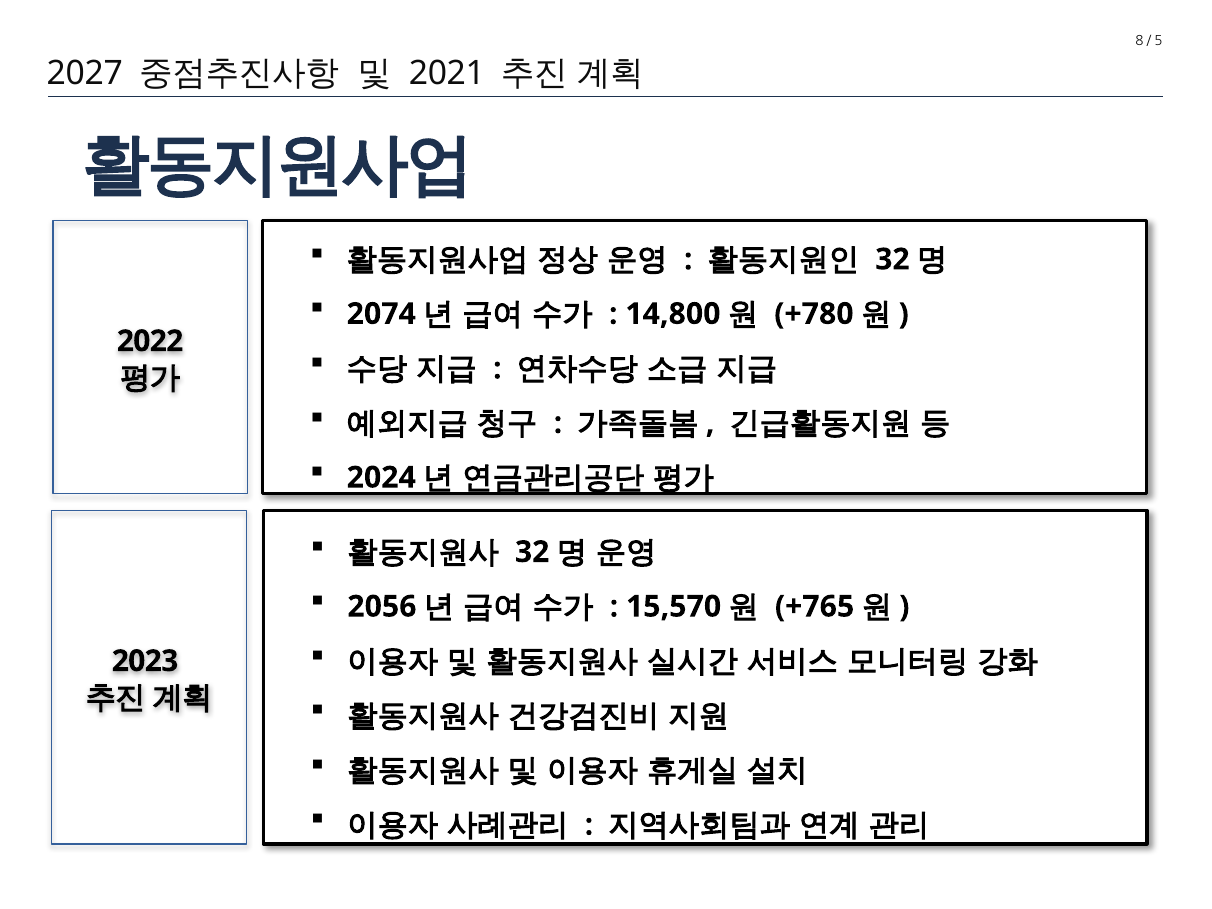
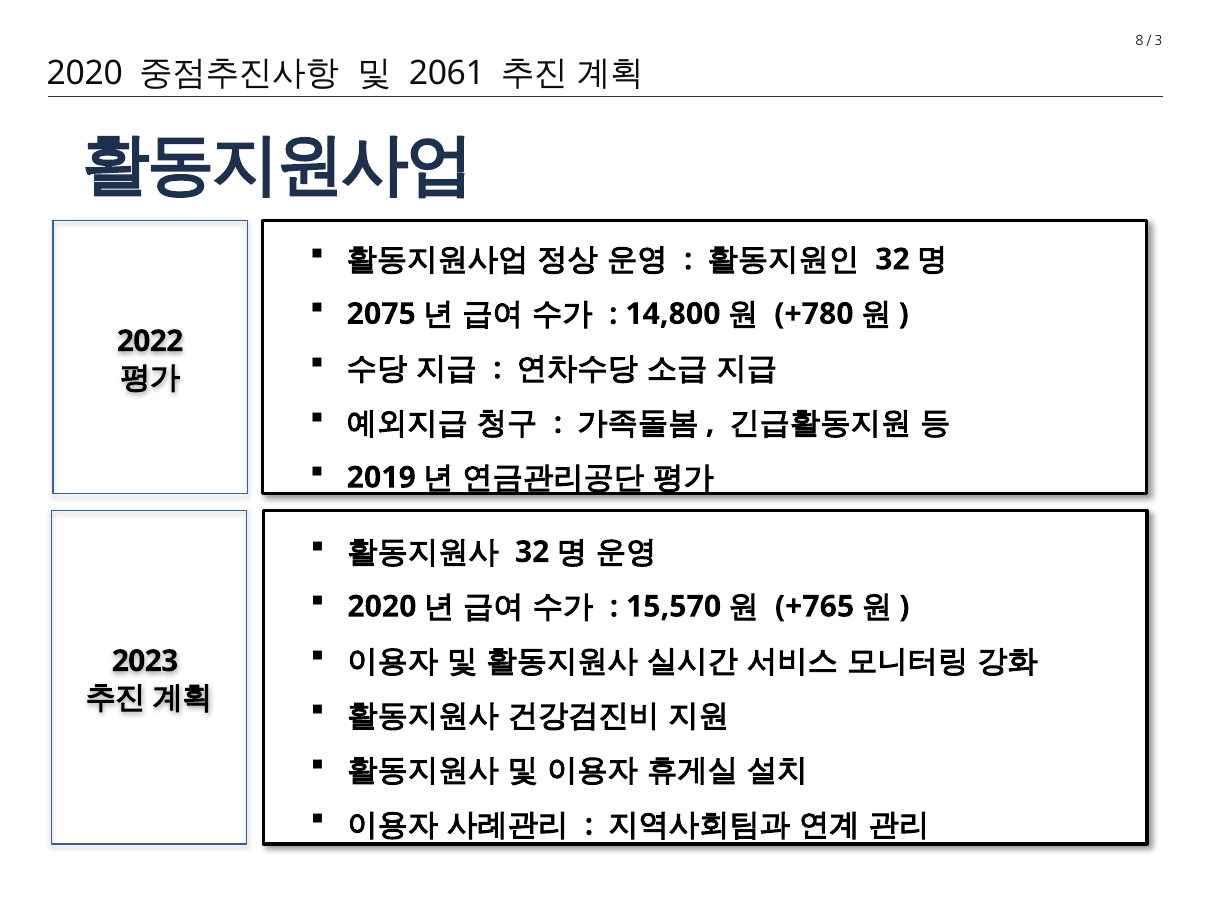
5: 5 -> 3
2027 at (85, 74): 2027 -> 2020
2021: 2021 -> 2061
2074: 2074 -> 2075
2024: 2024 -> 2019
2056 at (382, 607): 2056 -> 2020
